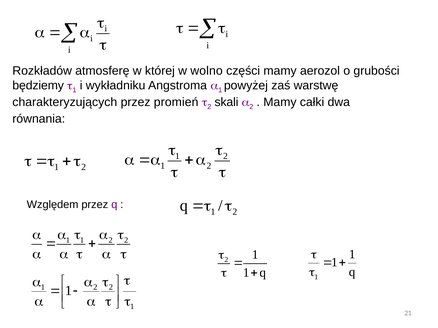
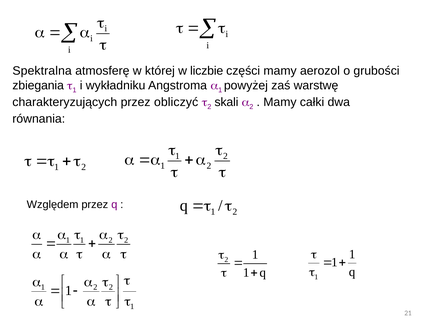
Rozkładów: Rozkładów -> Spektralna
wolno: wolno -> liczbie
będziemy: będziemy -> zbiegania
promień: promień -> obliczyć
